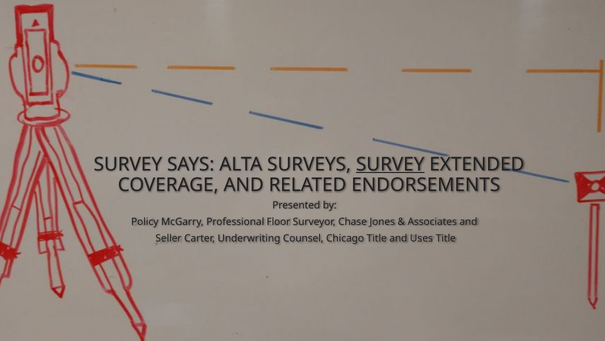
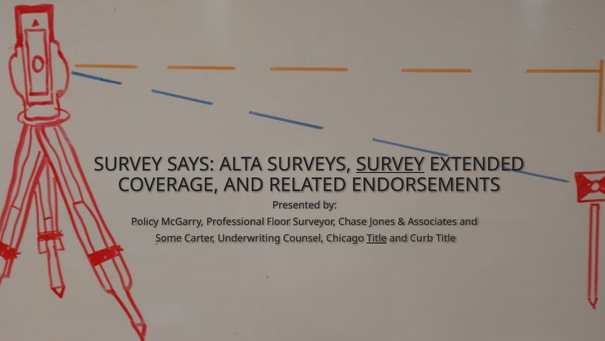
Seller: Seller -> Some
Title at (377, 238) underline: none -> present
Uses: Uses -> Curb
